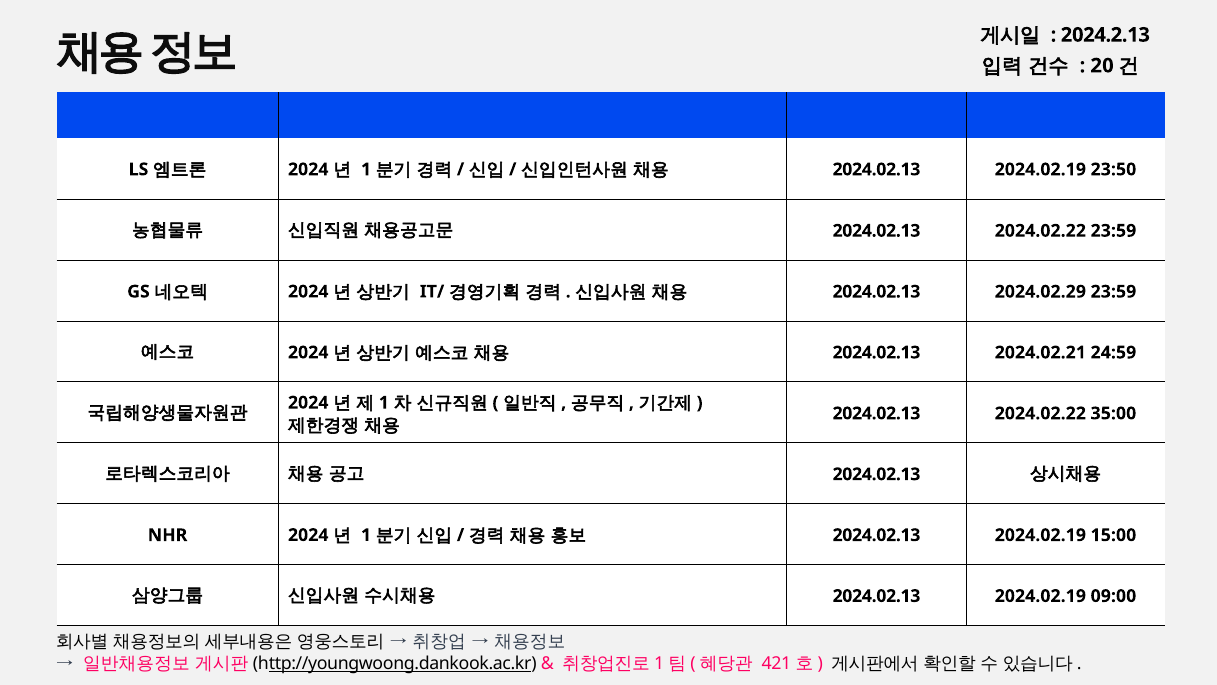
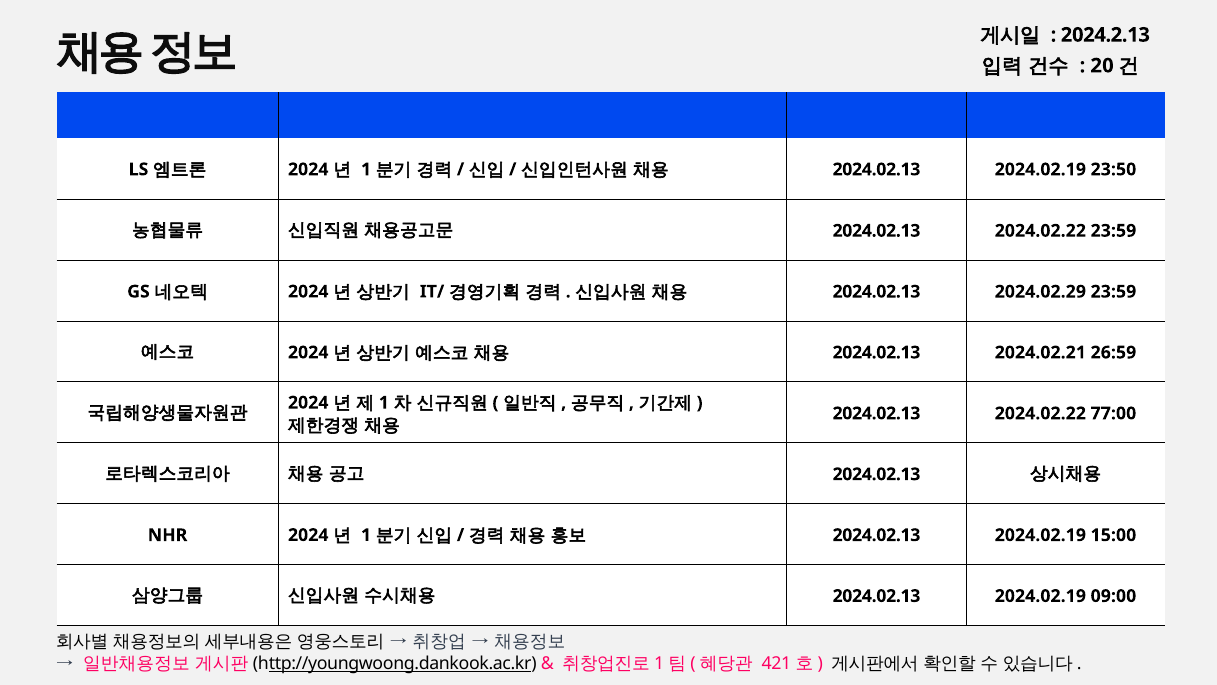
24:59: 24:59 -> 26:59
35:00: 35:00 -> 77:00
